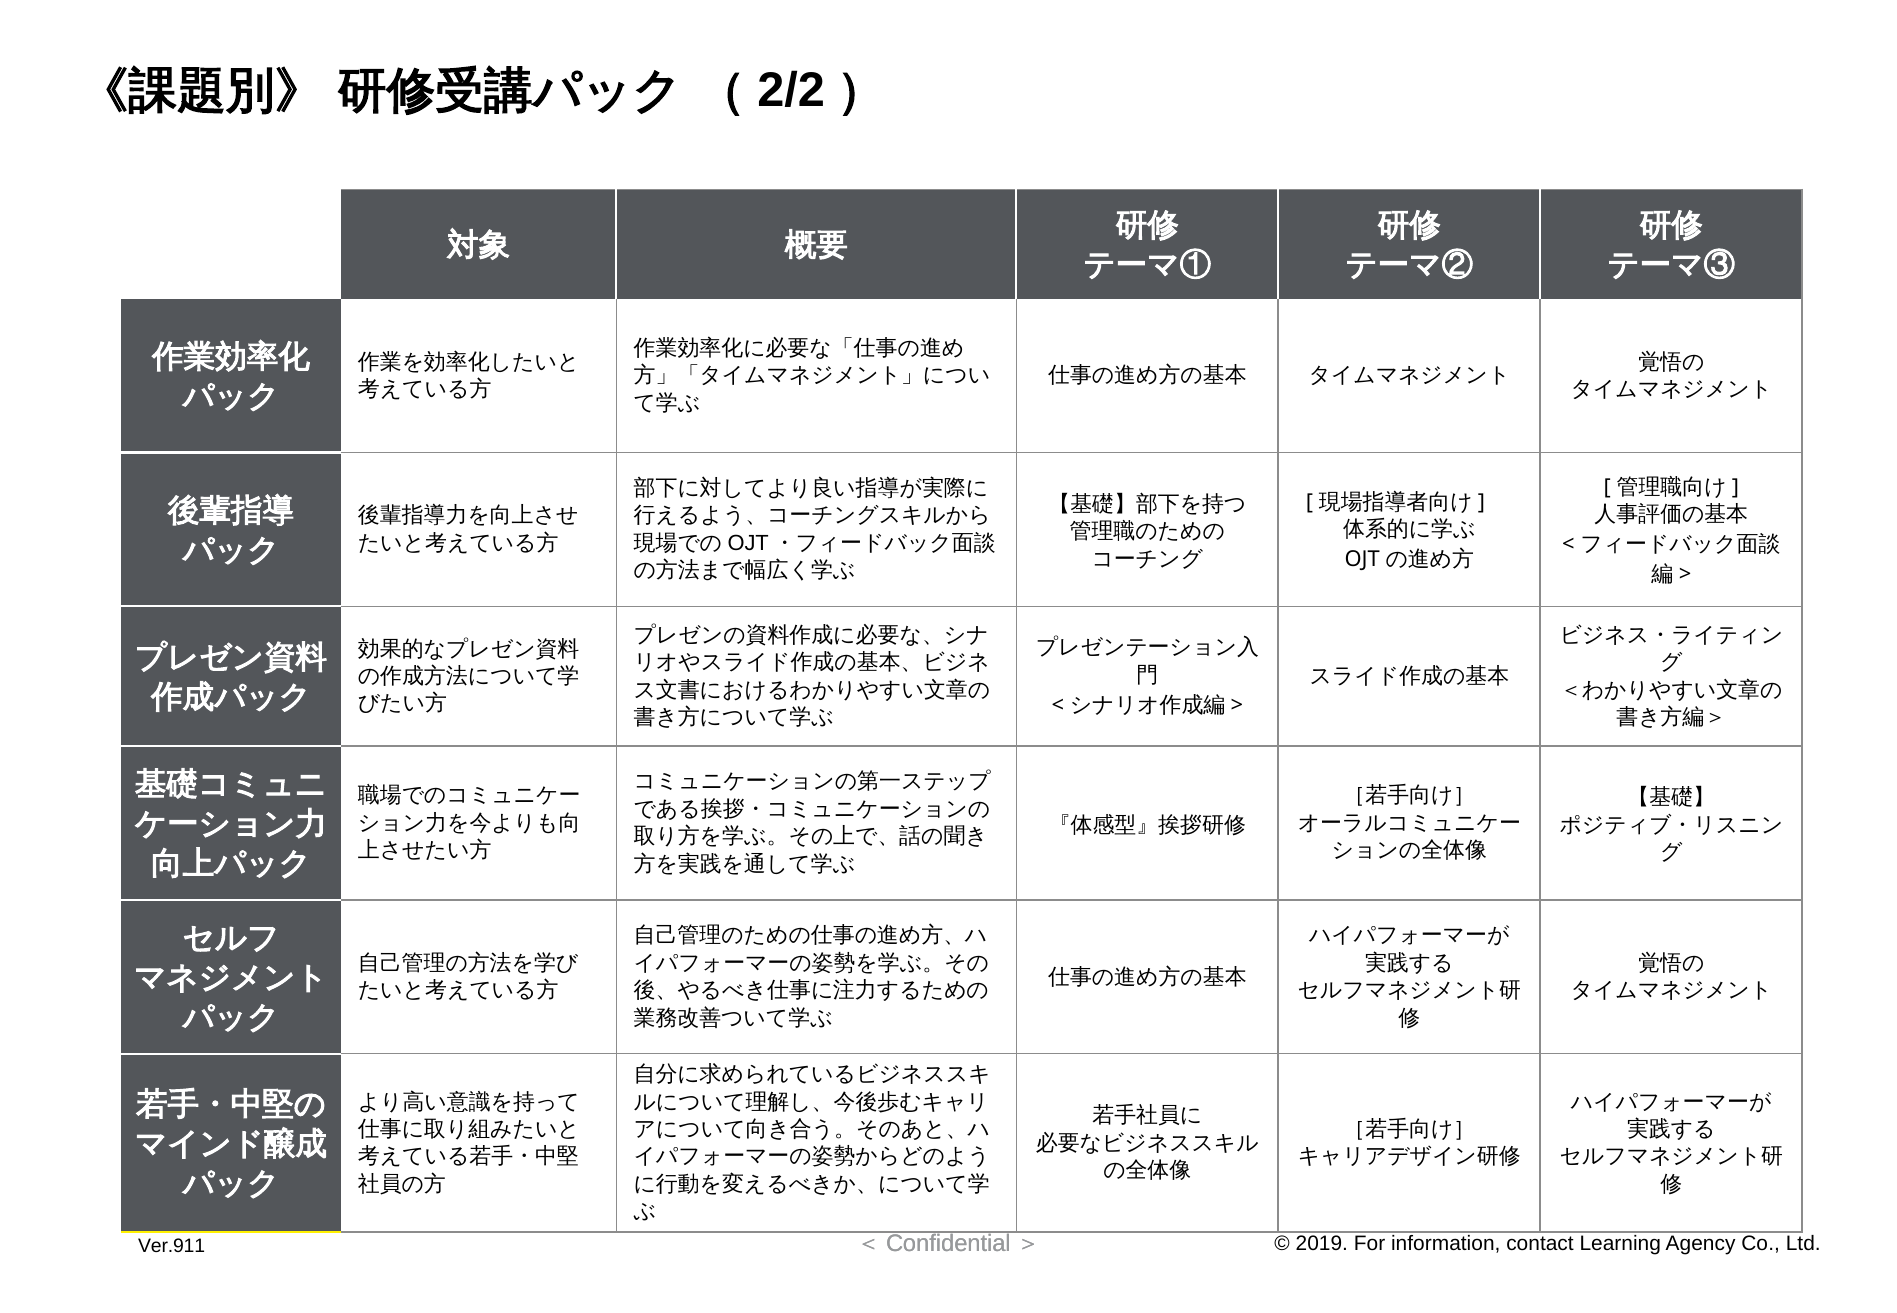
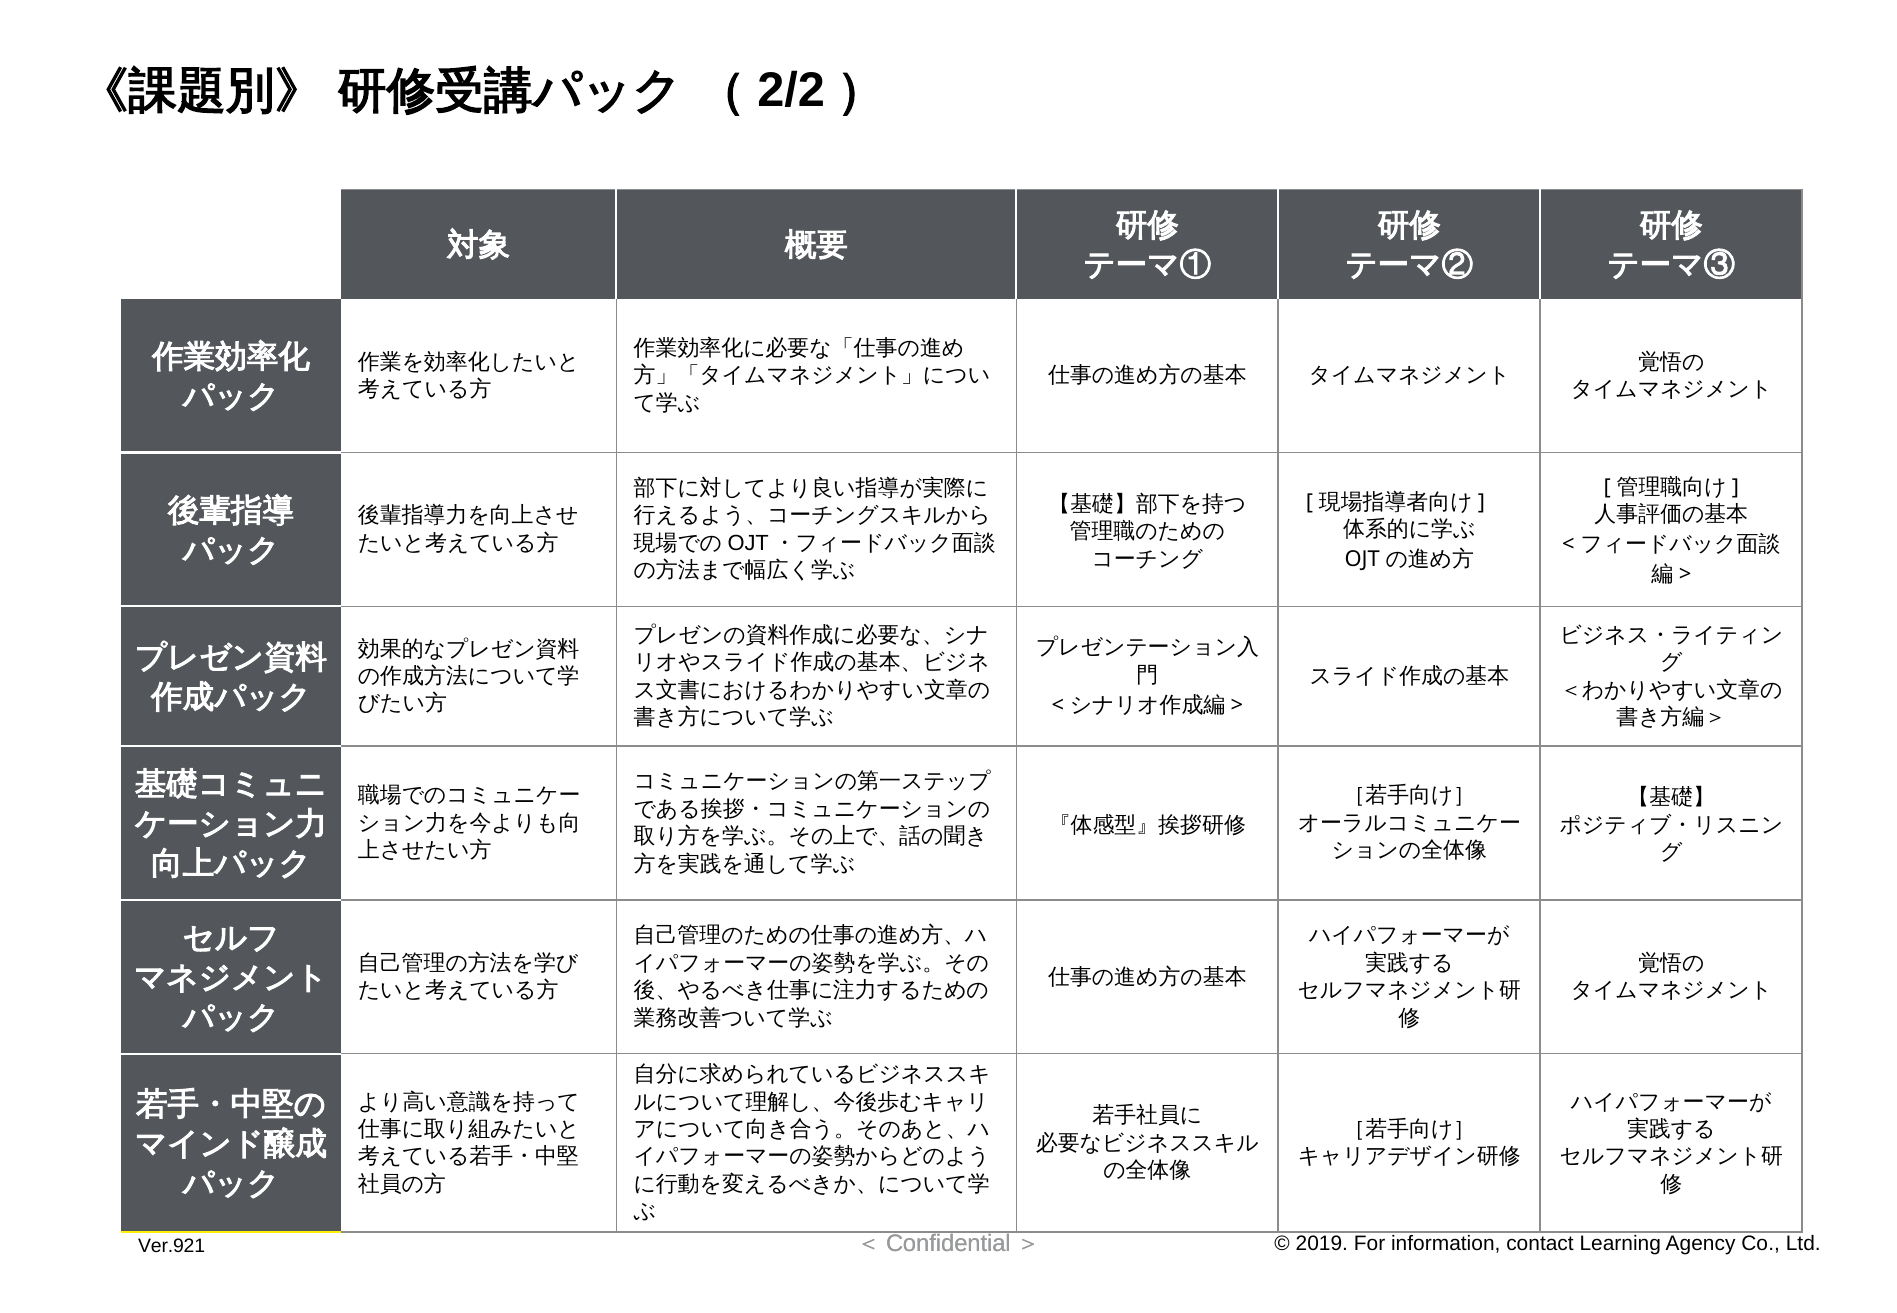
Ver.911: Ver.911 -> Ver.921
